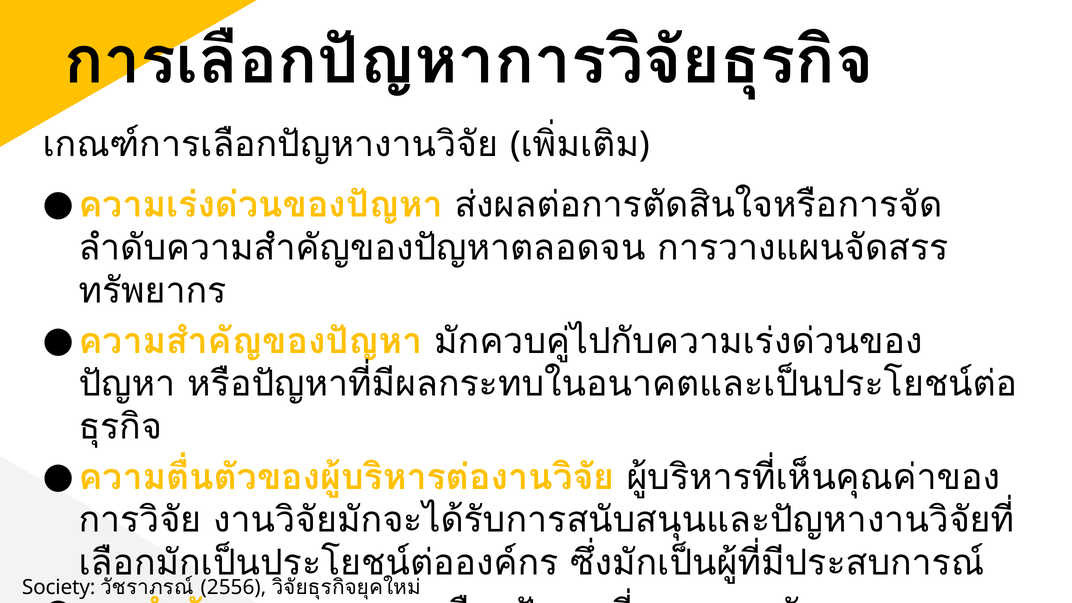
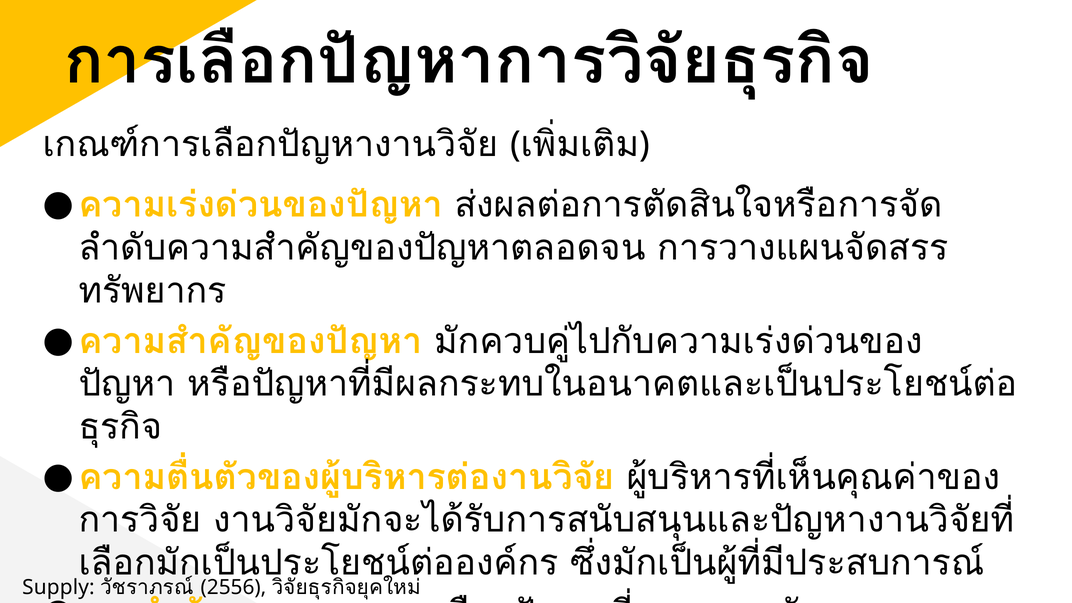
Society: Society -> Supply
